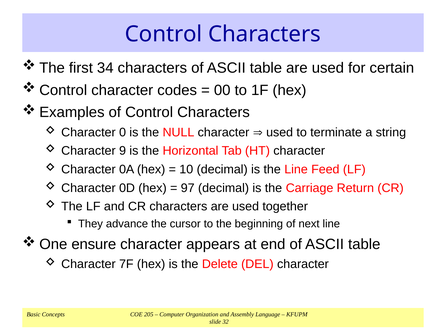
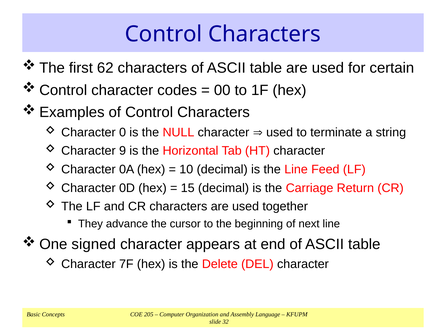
34: 34 -> 62
97: 97 -> 15
ensure: ensure -> signed
